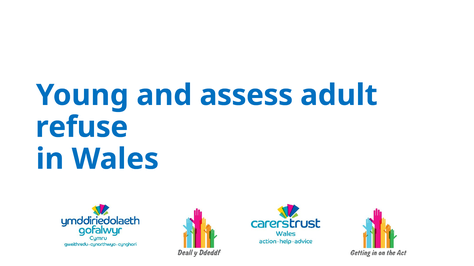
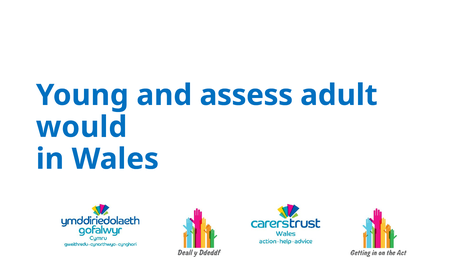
refuse: refuse -> would
